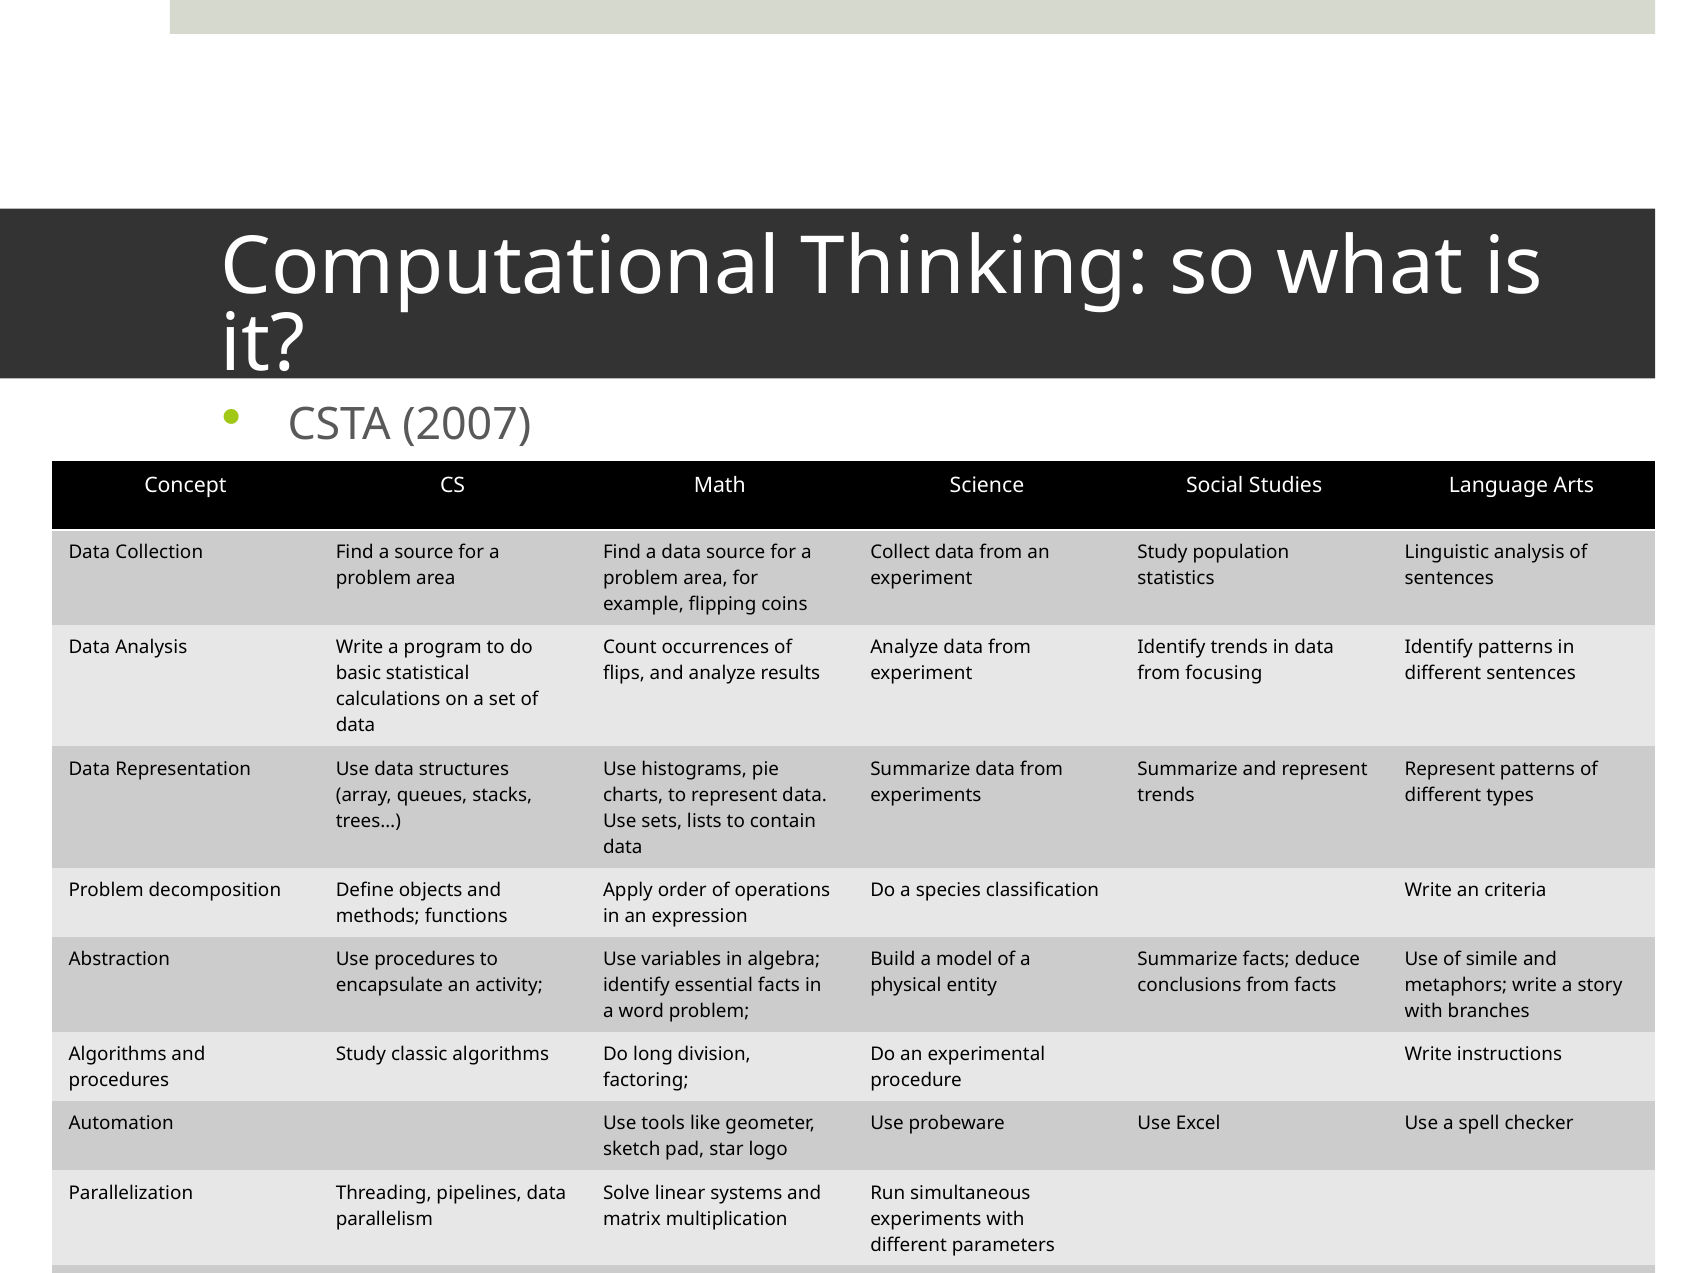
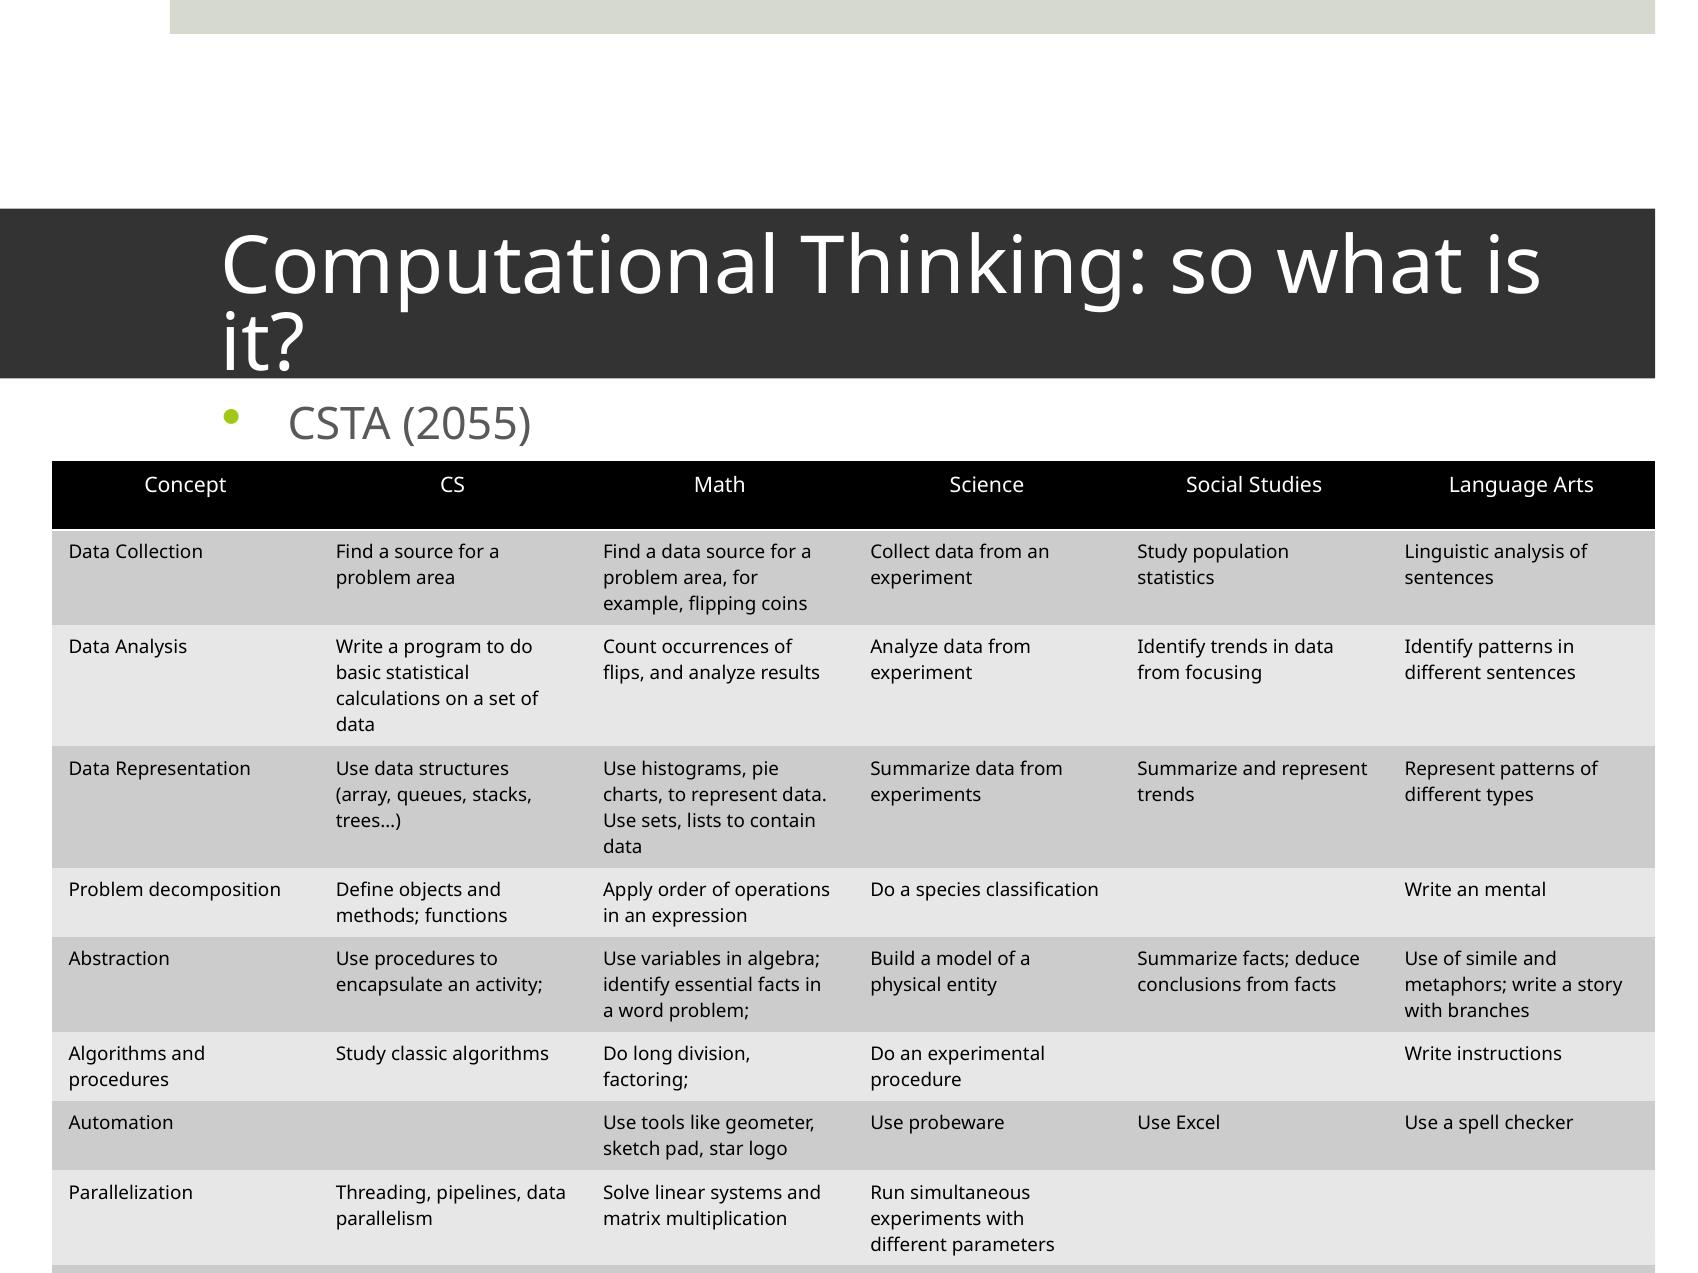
2007: 2007 -> 2055
criteria: criteria -> mental
